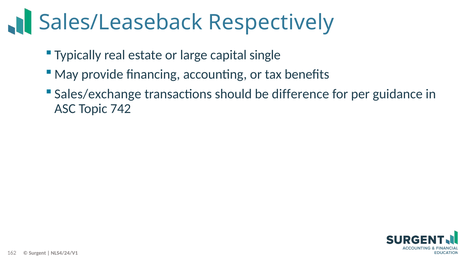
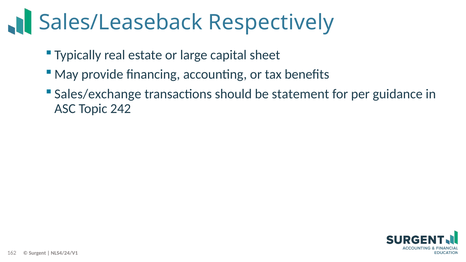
single: single -> sheet
difference: difference -> statement
742: 742 -> 242
